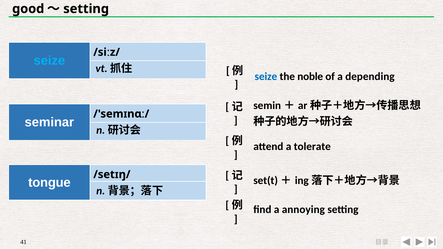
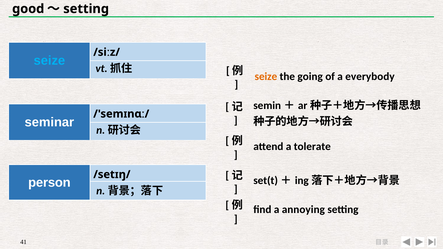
seize at (266, 76) colour: blue -> orange
noble: noble -> going
depending: depending -> everybody
tongue: tongue -> person
